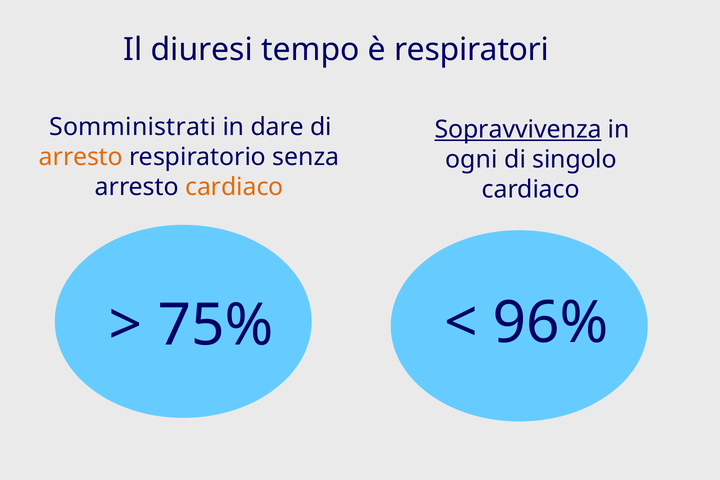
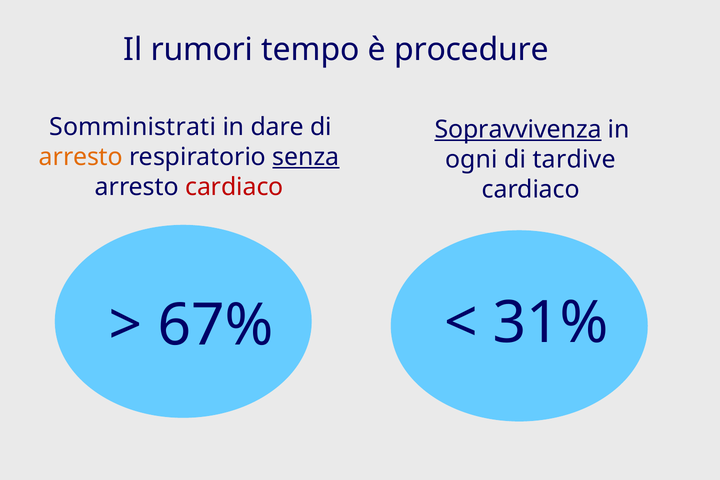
diuresi: diuresi -> rumori
respiratori: respiratori -> procedure
senza underline: none -> present
singolo: singolo -> tardive
cardiaco at (234, 187) colour: orange -> red
96%: 96% -> 31%
75%: 75% -> 67%
